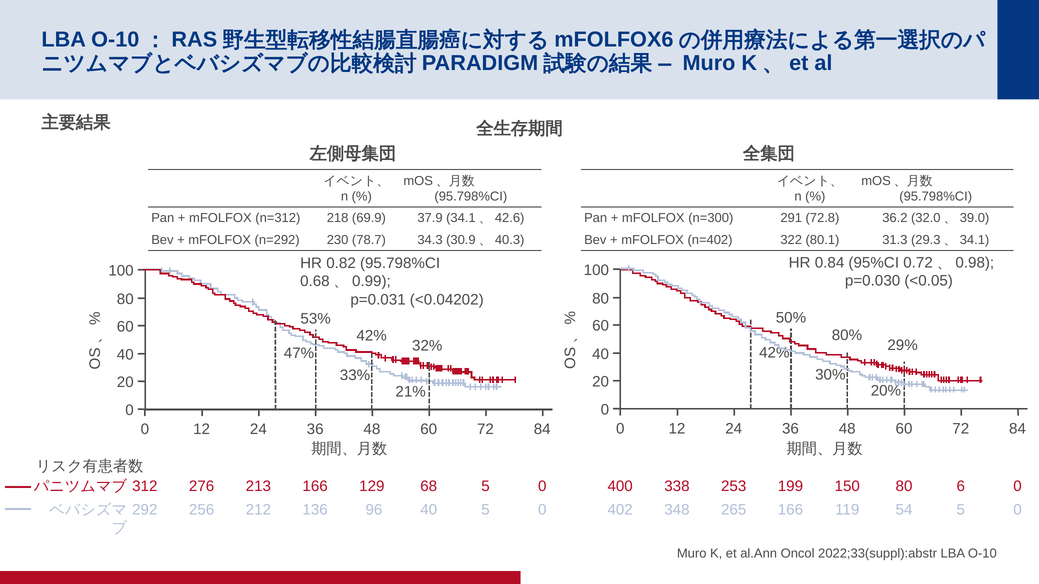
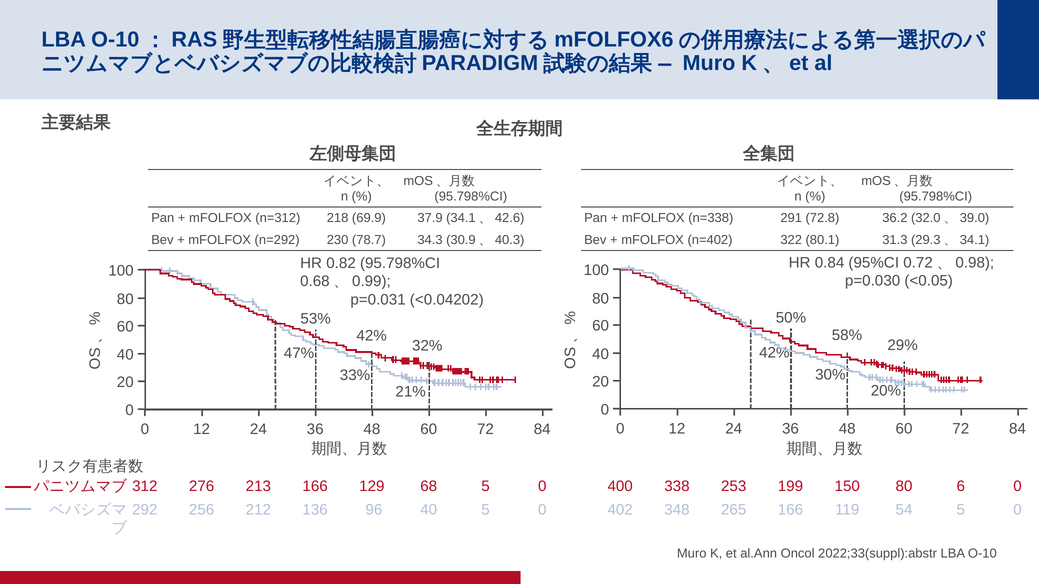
n=300: n=300 -> n=338
80%: 80% -> 58%
